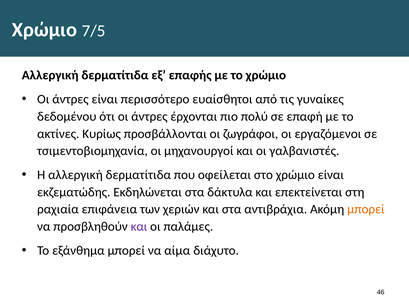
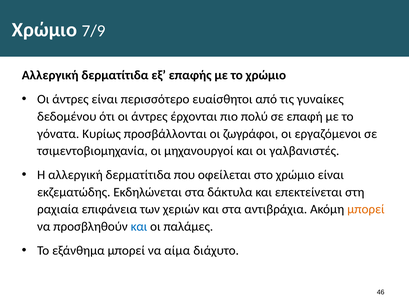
7/5: 7/5 -> 7/9
ακτίνες: ακτίνες -> γόνατα
και at (139, 227) colour: purple -> blue
